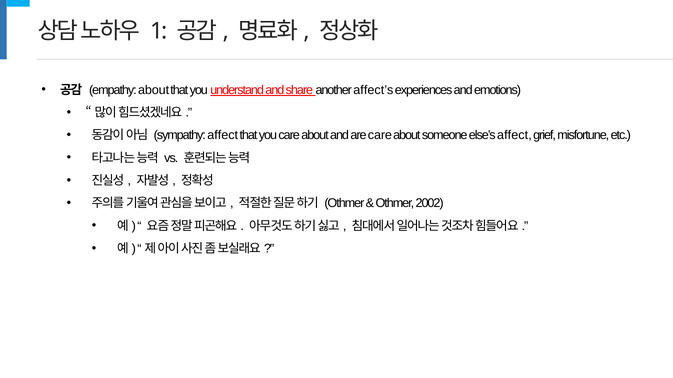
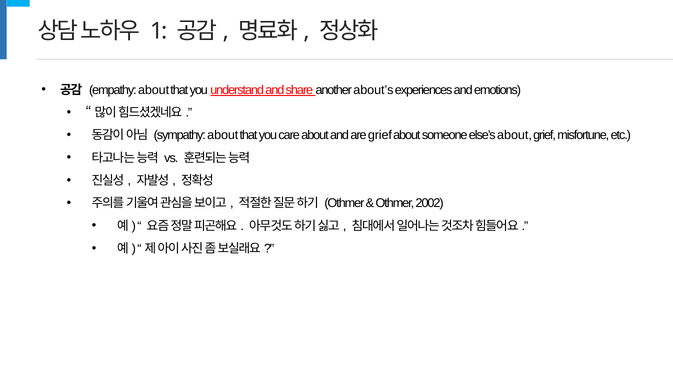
affect’s: affect’s -> about’s
sympathy affect: affect -> about
are care: care -> grief
else’s affect: affect -> about
